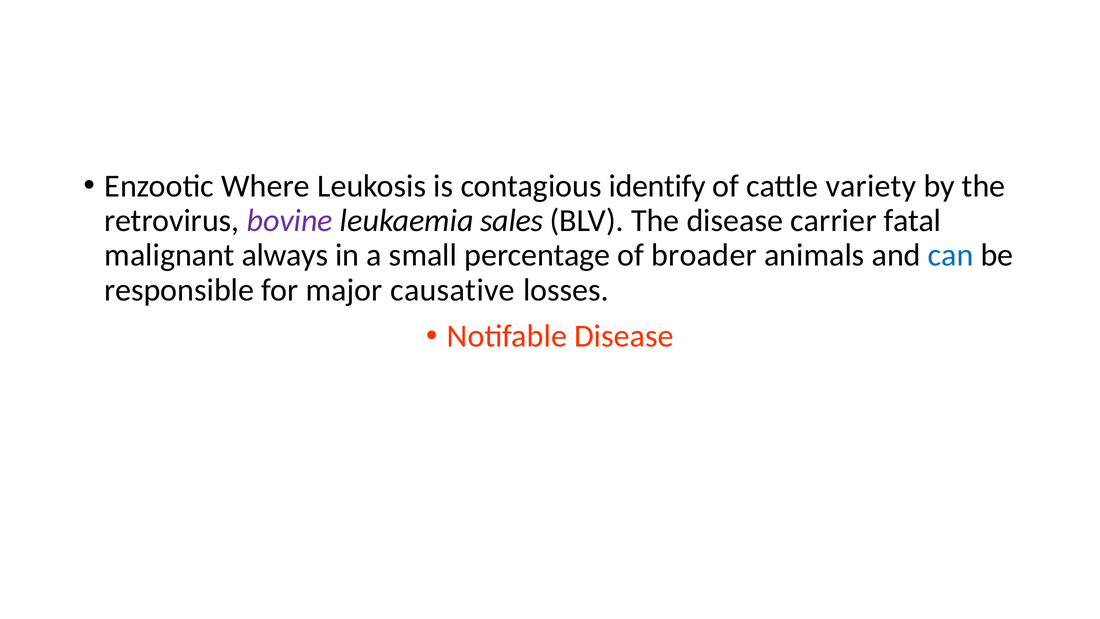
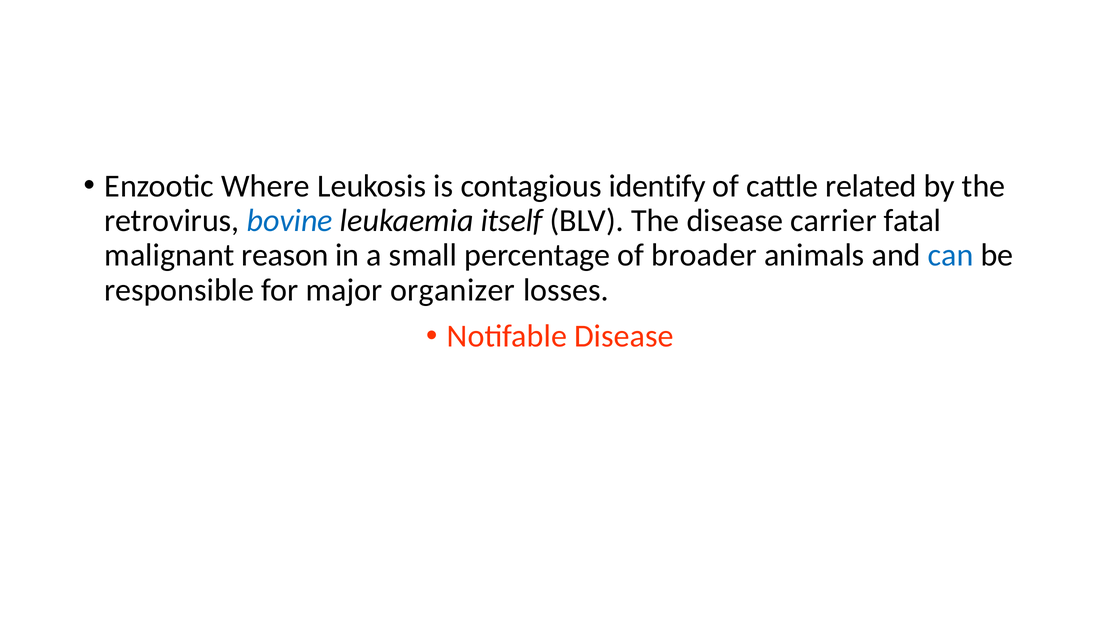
variety: variety -> related
bovine colour: purple -> blue
sales: sales -> itself
always: always -> reason
causative: causative -> organizer
